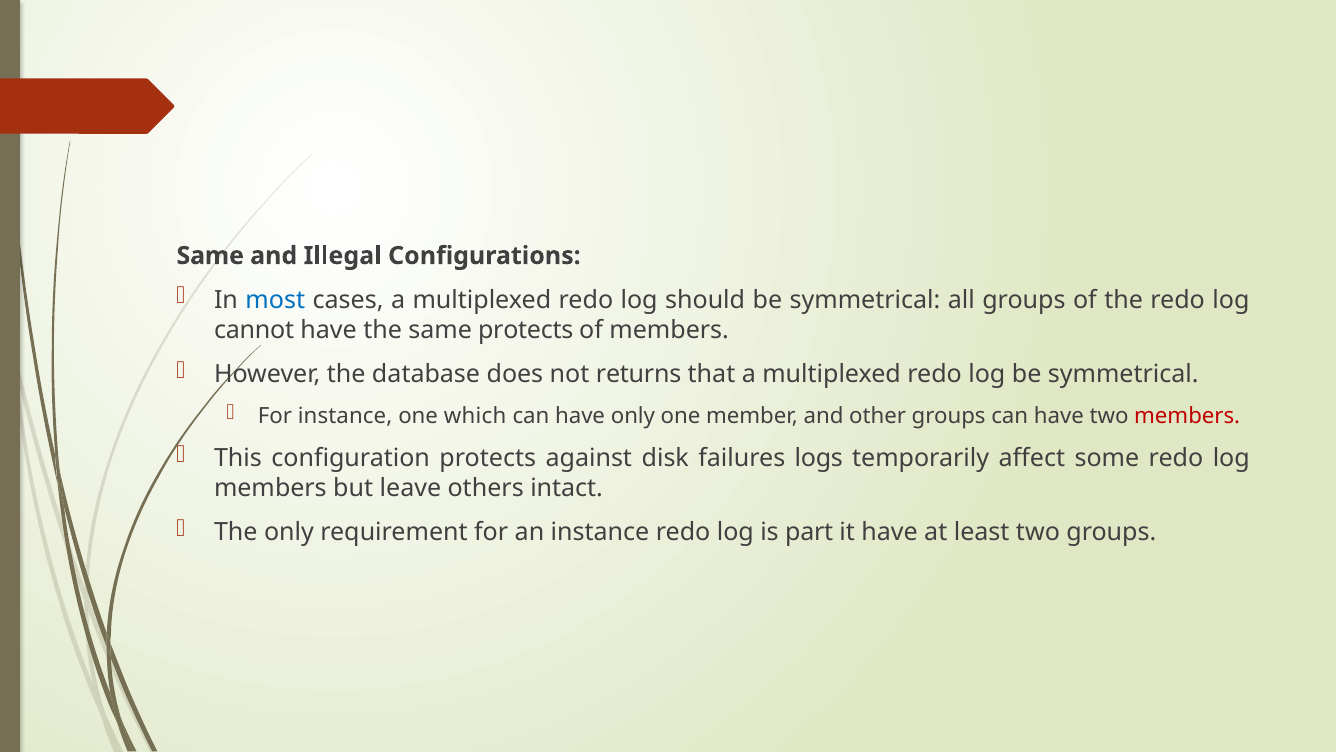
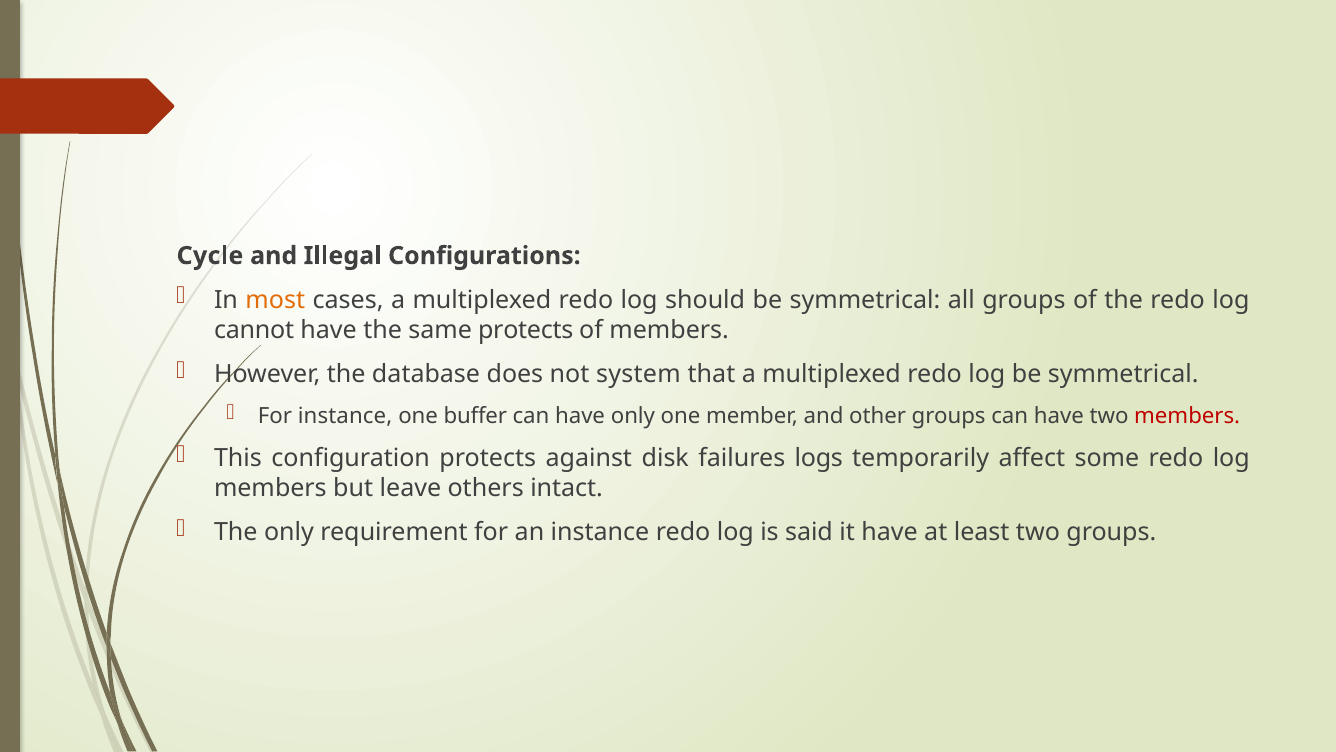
Same at (210, 256): Same -> Cycle
most colour: blue -> orange
returns: returns -> system
which: which -> buffer
part: part -> said
